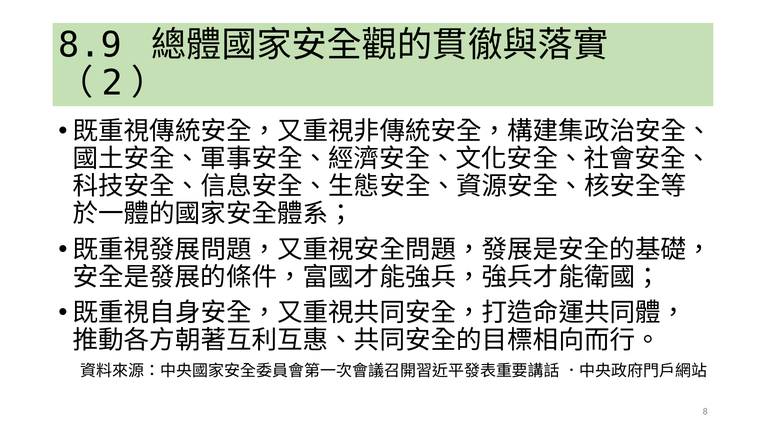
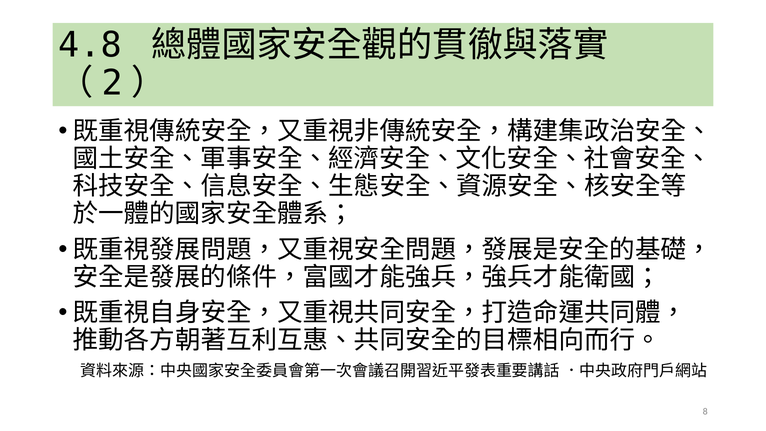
8.9: 8.9 -> 4.8
